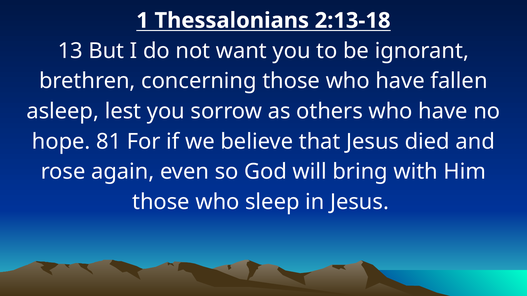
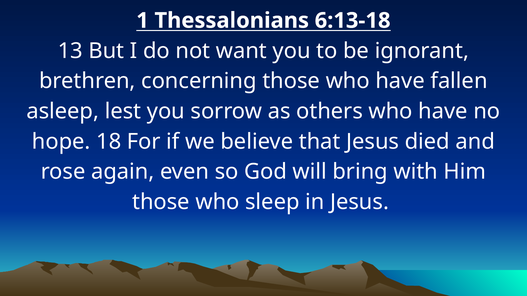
2:13-18: 2:13-18 -> 6:13-18
81: 81 -> 18
